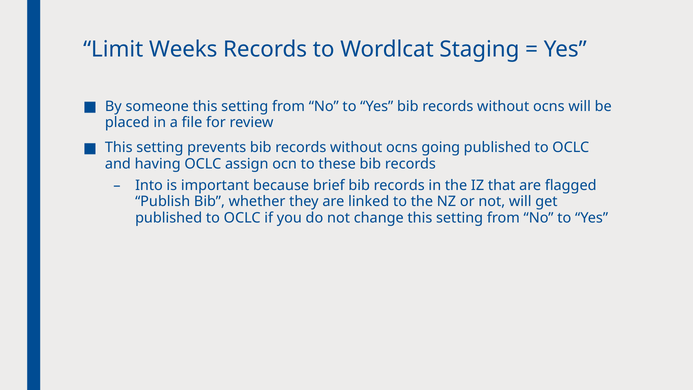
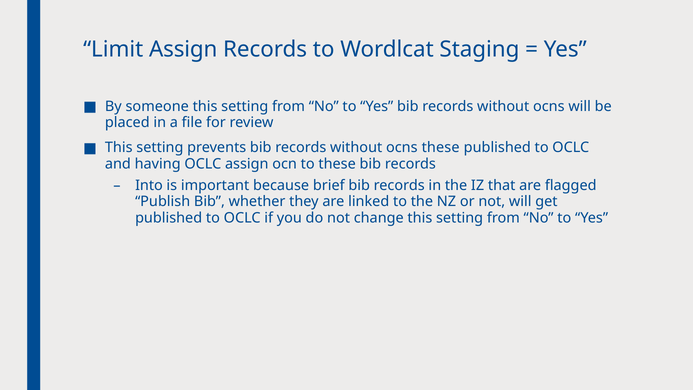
Limit Weeks: Weeks -> Assign
ocns going: going -> these
